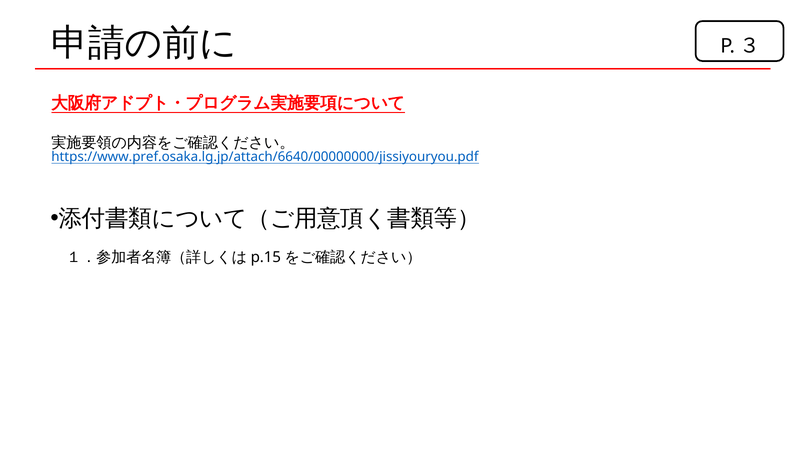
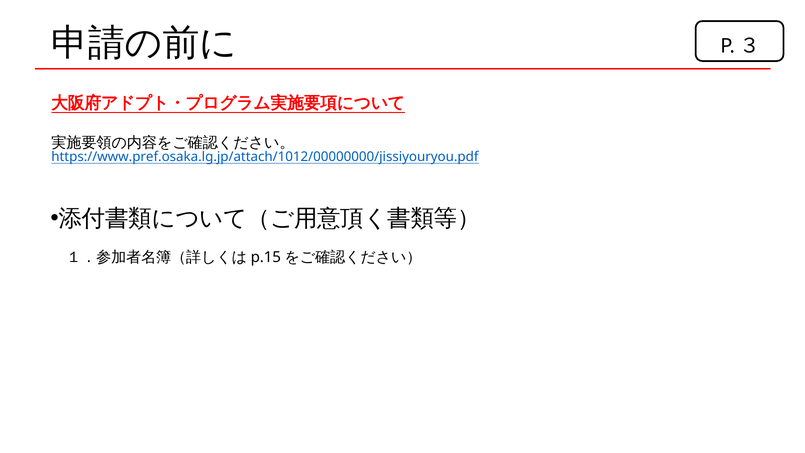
https://www.pref.osaka.lg.jp/attach/6640/00000000/jissiyouryou.pdf: https://www.pref.osaka.lg.jp/attach/6640/00000000/jissiyouryou.pdf -> https://www.pref.osaka.lg.jp/attach/1012/00000000/jissiyouryou.pdf
